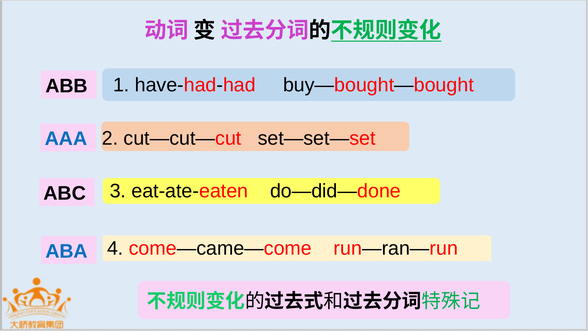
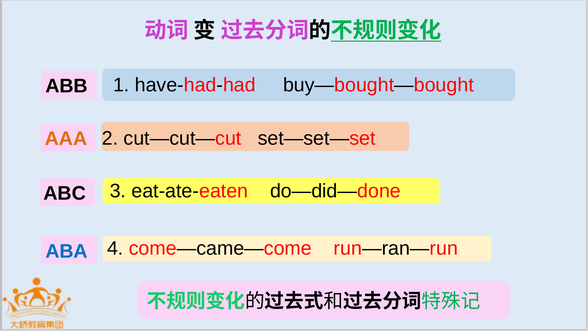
AAA colour: blue -> orange
